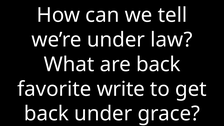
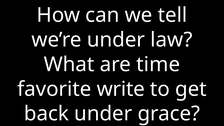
are back: back -> time
